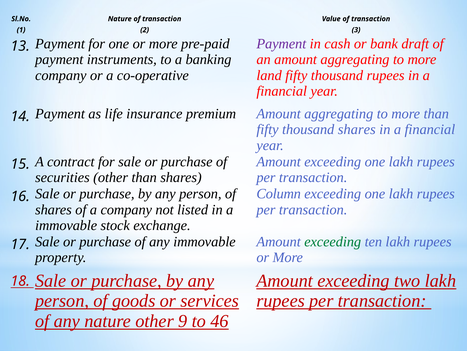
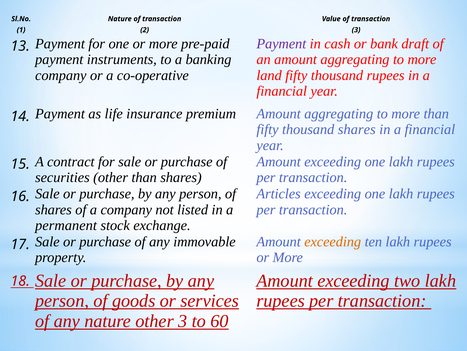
Column: Column -> Articles
immovable at (66, 225): immovable -> permanent
exceeding at (333, 241) colour: green -> orange
other 9: 9 -> 3
46: 46 -> 60
